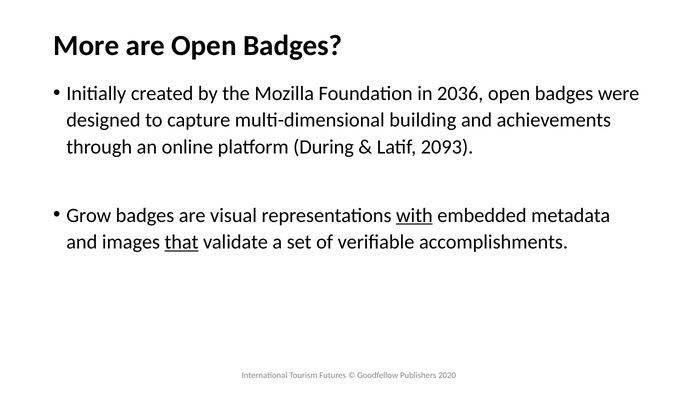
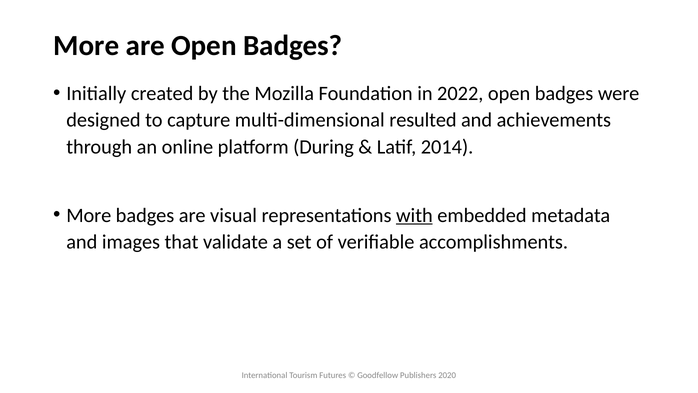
2036: 2036 -> 2022
building: building -> resulted
2093: 2093 -> 2014
Grow at (89, 215): Grow -> More
that underline: present -> none
